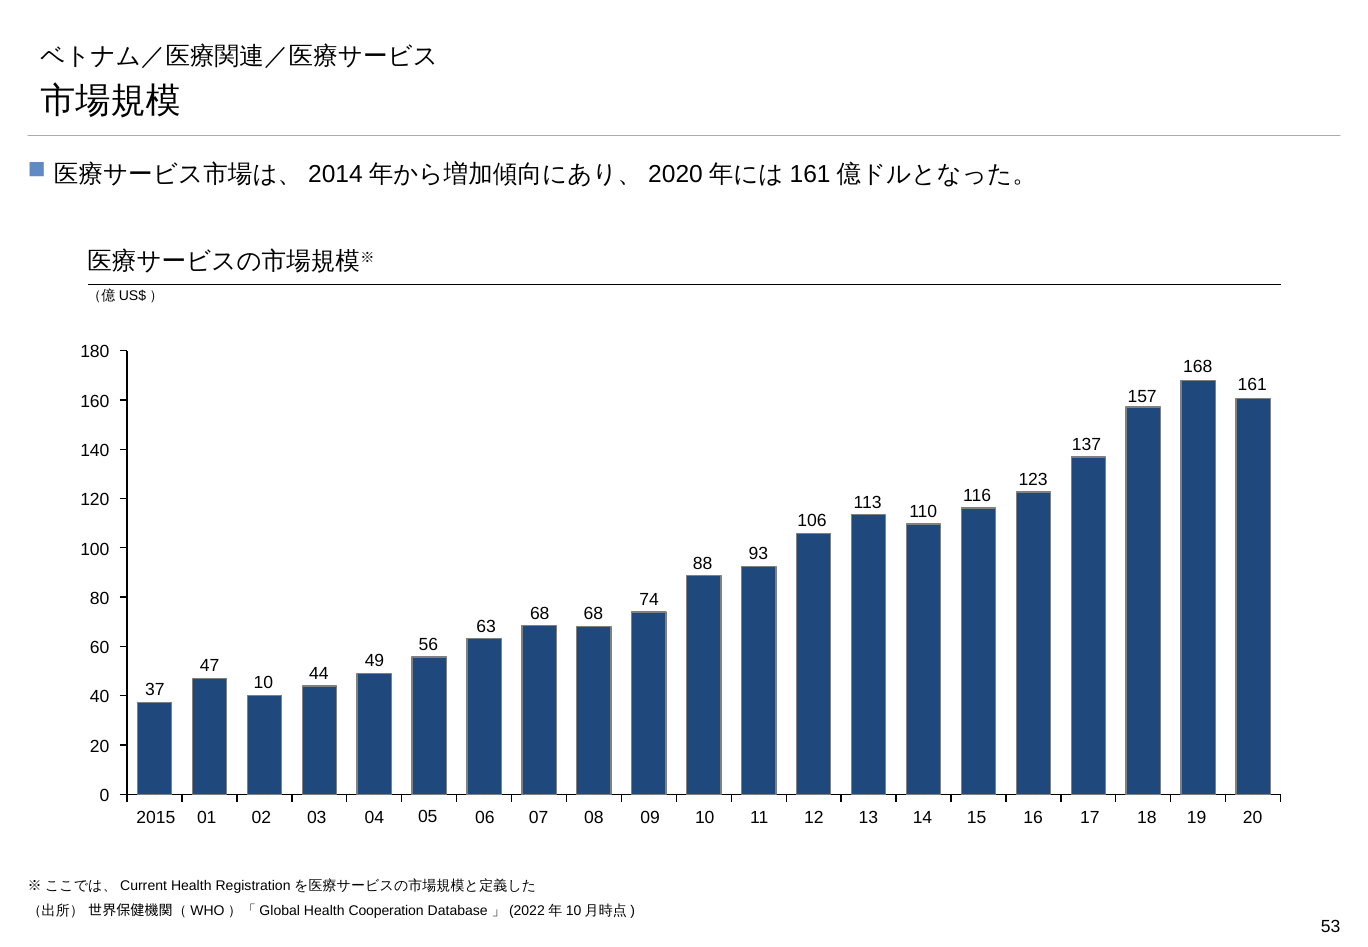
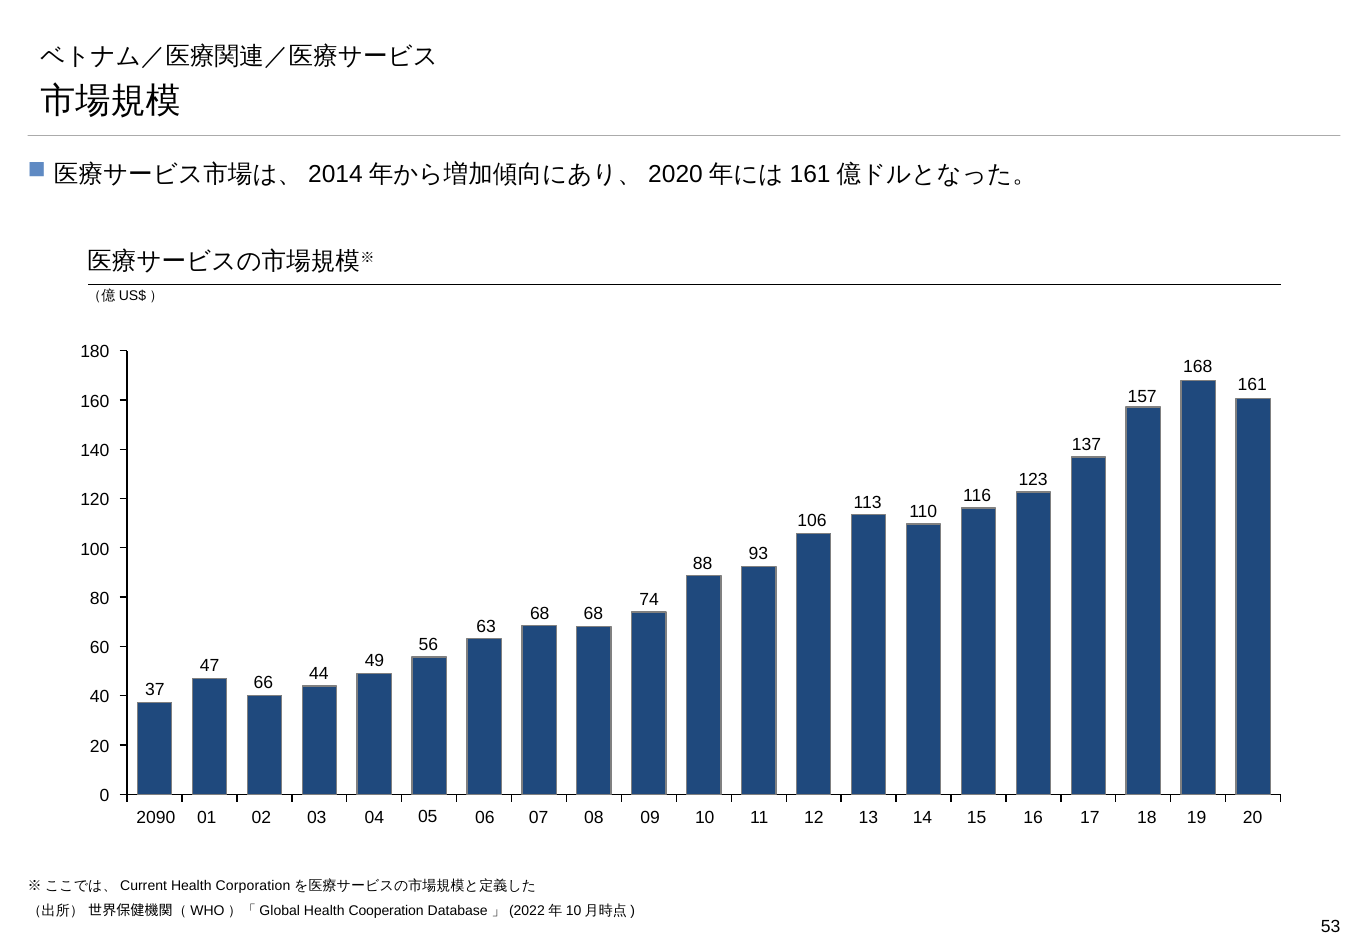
37 10: 10 -> 66
2015: 2015 -> 2090
Registration: Registration -> Corporation
